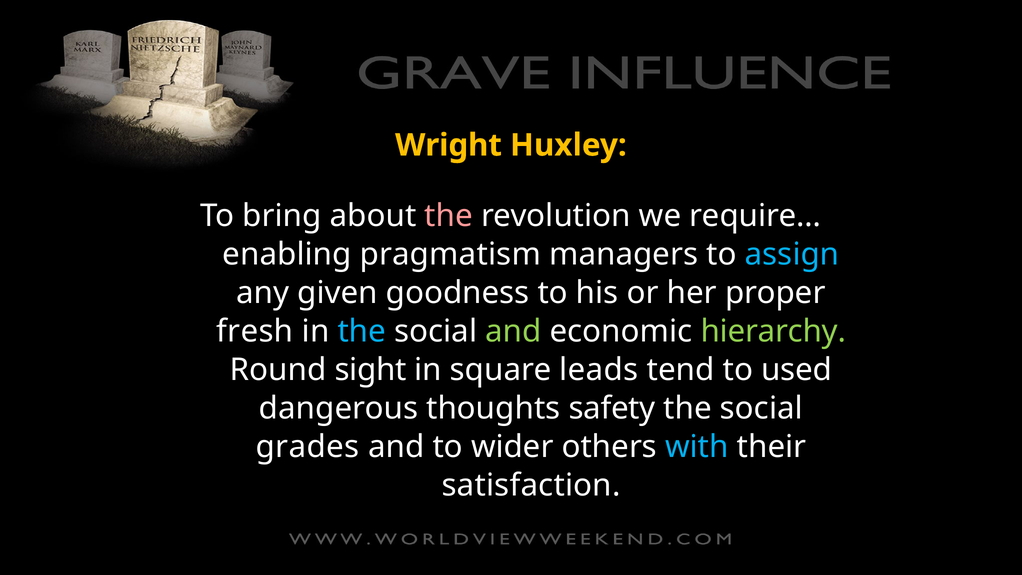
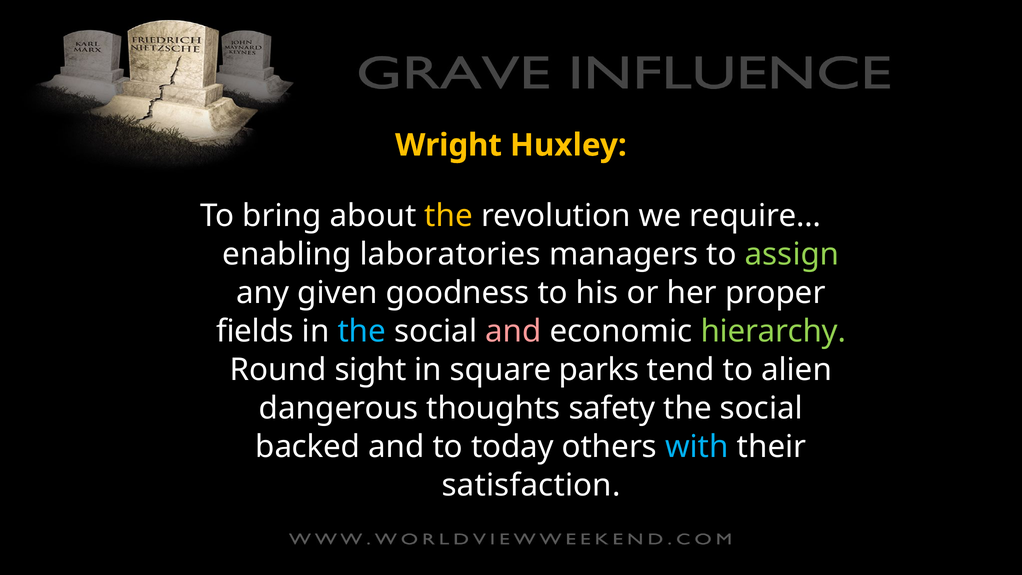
the at (449, 216) colour: pink -> yellow
pragmatism: pragmatism -> laboratories
assign colour: light blue -> light green
fresh: fresh -> fields
and at (513, 331) colour: light green -> pink
leads: leads -> parks
used: used -> alien
grades: grades -> backed
wider: wider -> today
